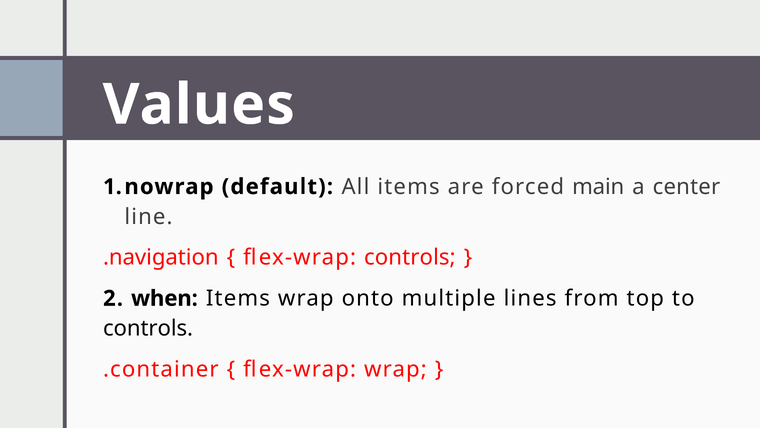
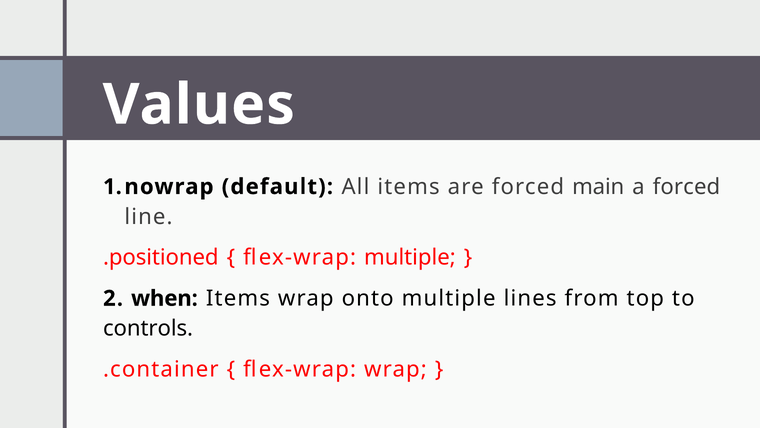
a center: center -> forced
.navigation: .navigation -> .positioned
flex-wrap controls: controls -> multiple
